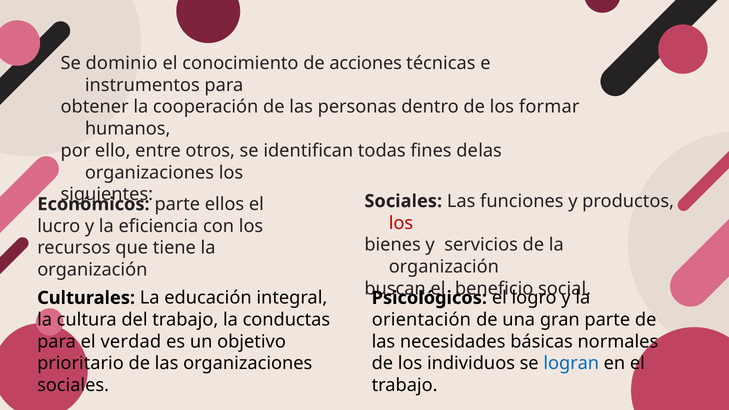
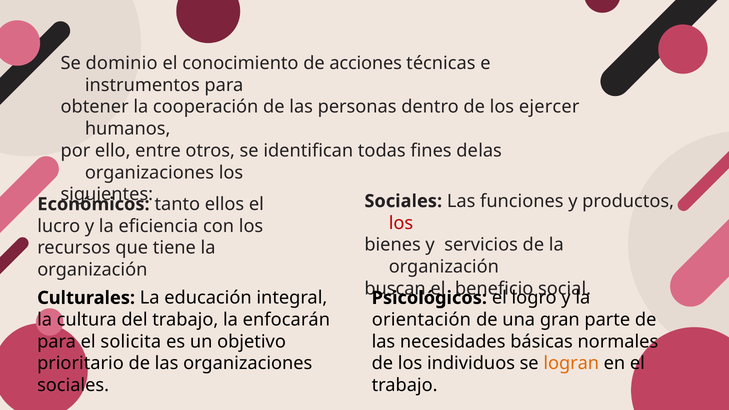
formar: formar -> ejercer
Económicos parte: parte -> tanto
conductas: conductas -> enfocarán
verdad: verdad -> solicita
logran colour: blue -> orange
